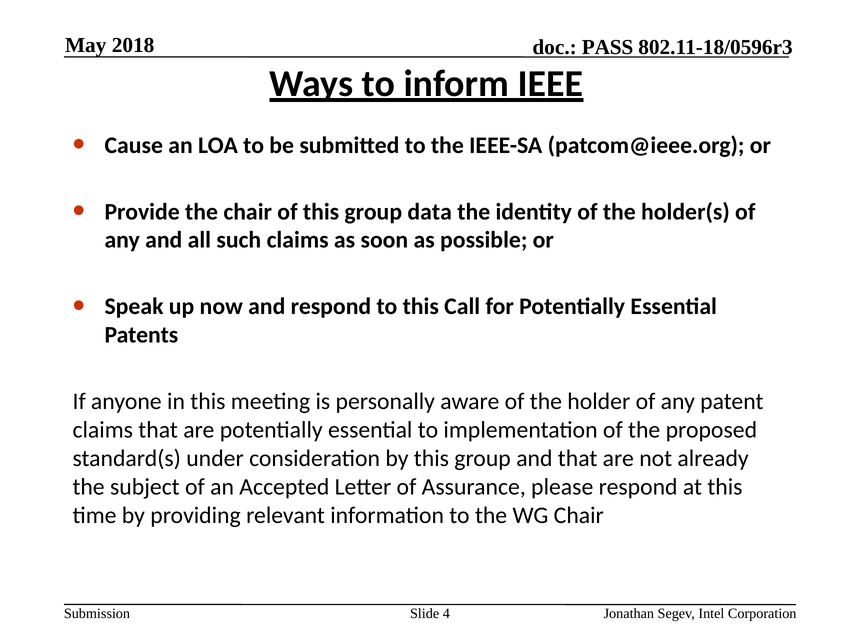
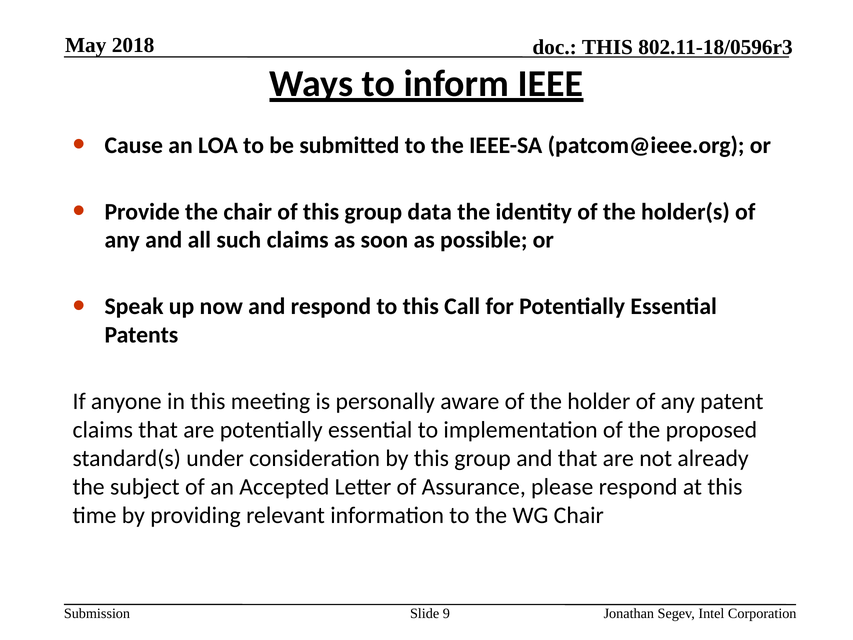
PASS at (608, 47): PASS -> THIS
4: 4 -> 9
